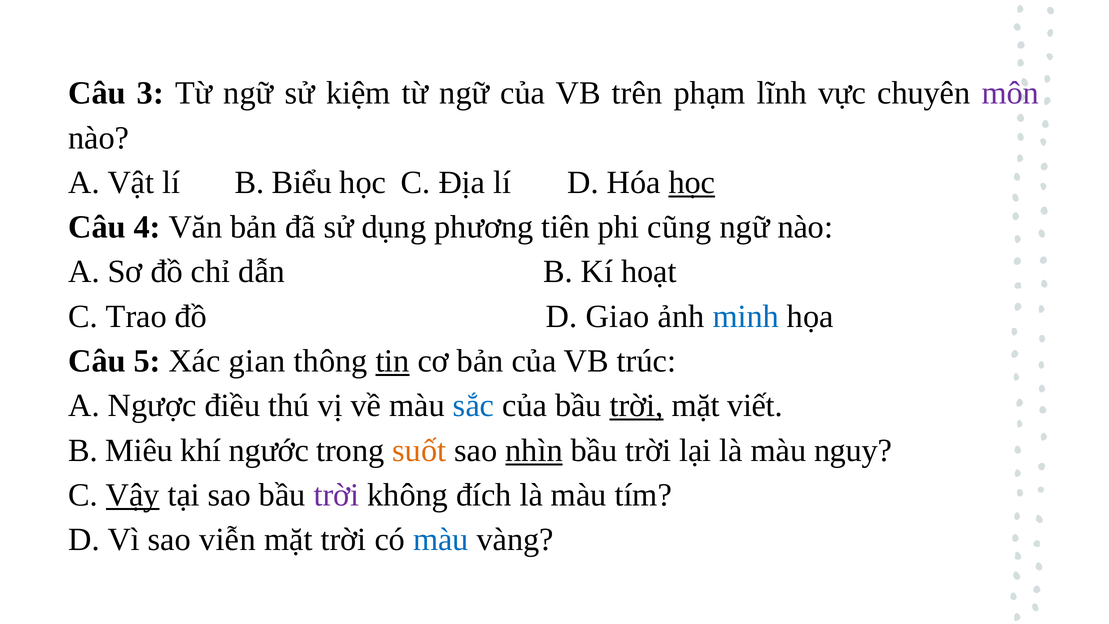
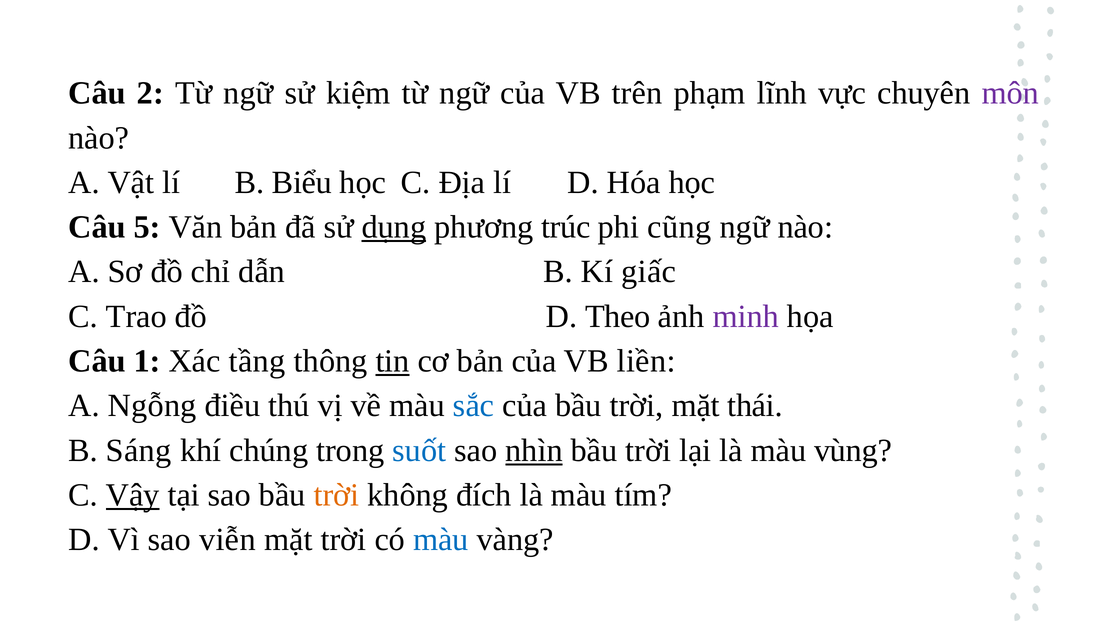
3: 3 -> 2
học at (692, 182) underline: present -> none
4: 4 -> 5
dụng underline: none -> present
tiên: tiên -> trúc
hoạt: hoạt -> giấc
Giao: Giao -> Theo
minh colour: blue -> purple
5: 5 -> 1
gian: gian -> tầng
trúc: trúc -> liền
Ngược: Ngược -> Ngỗng
trời at (637, 406) underline: present -> none
viết: viết -> thái
Miêu: Miêu -> Sáng
ngước: ngước -> chúng
suốt colour: orange -> blue
nguy: nguy -> vùng
trời at (336, 495) colour: purple -> orange
